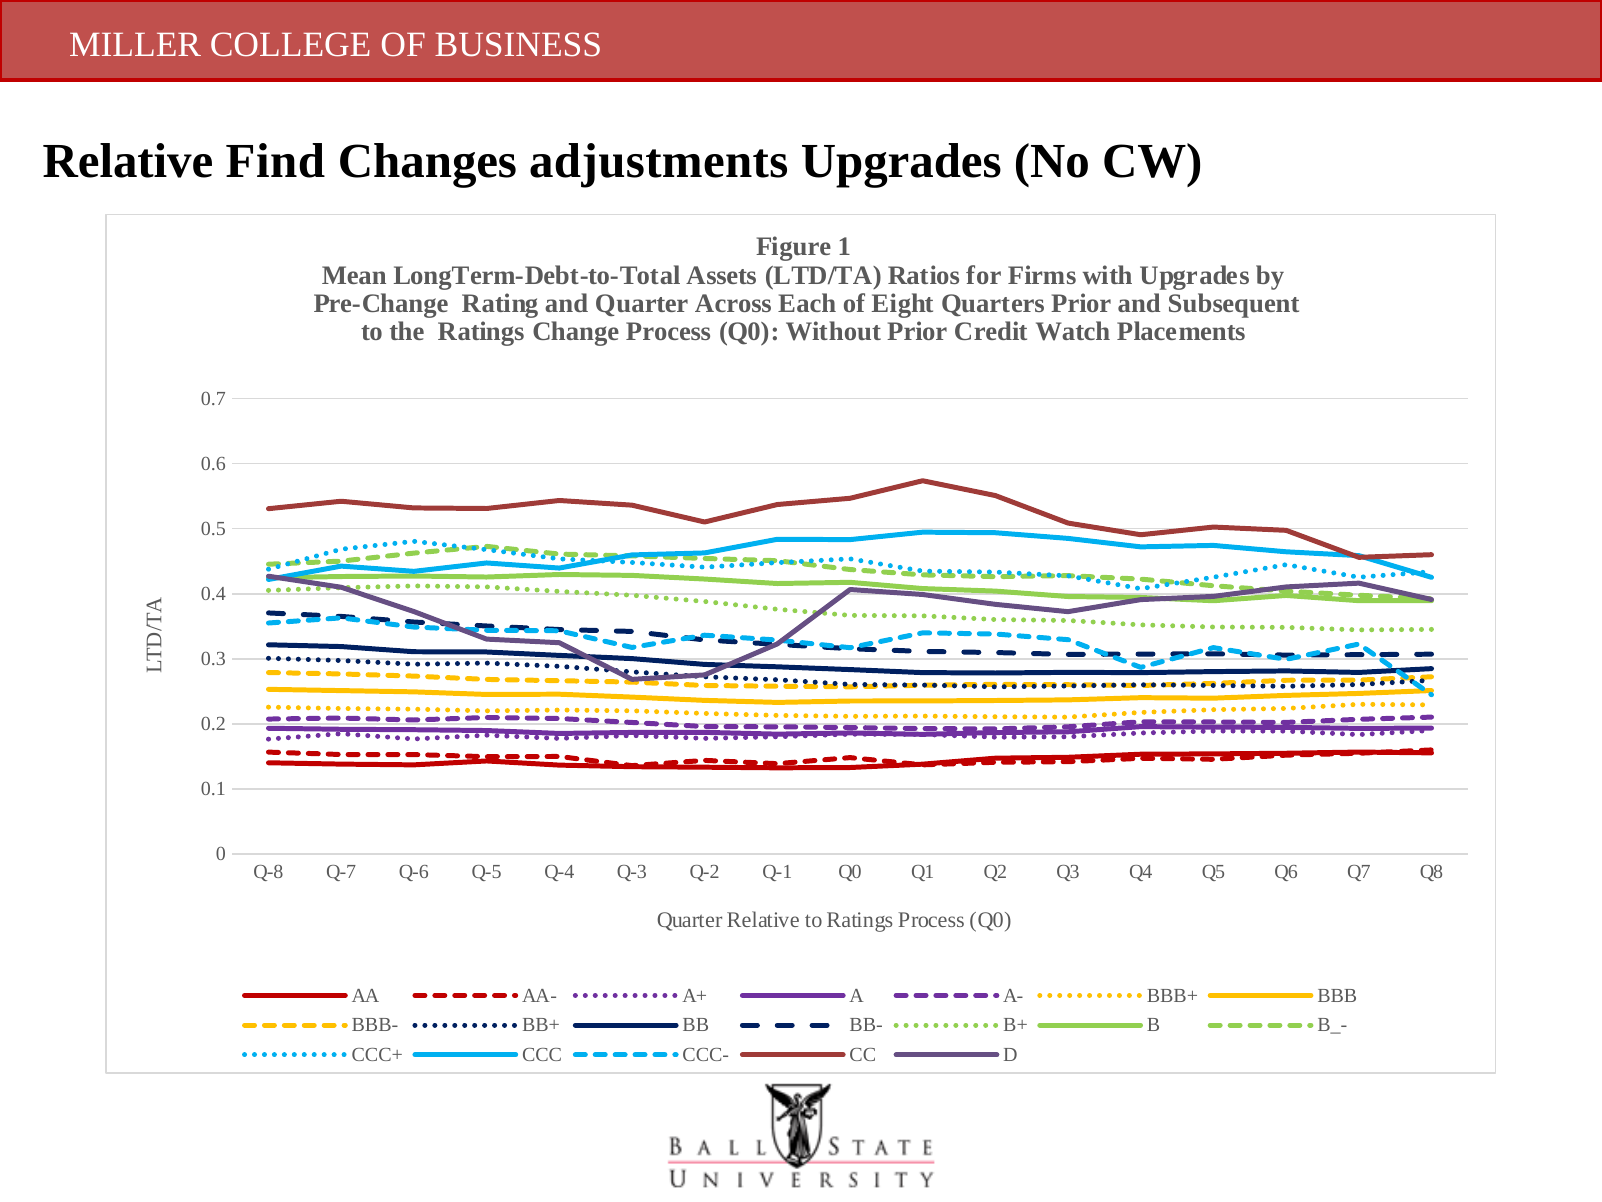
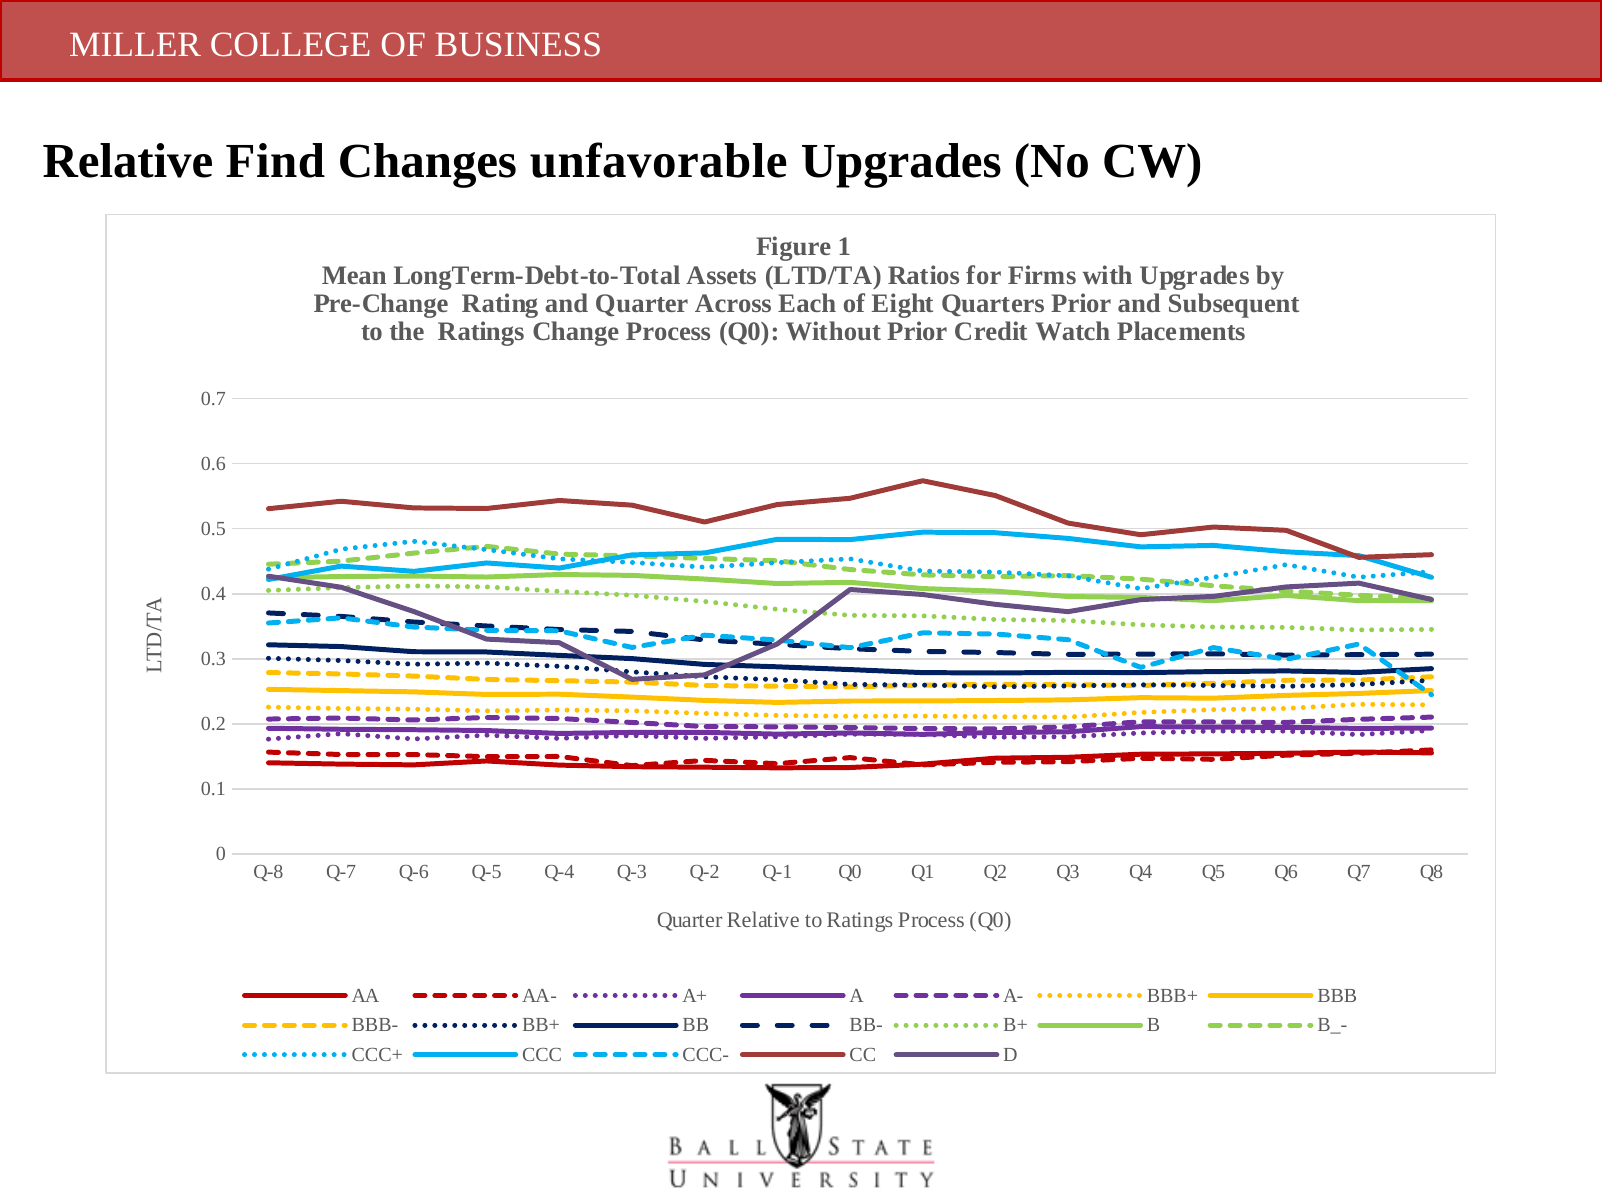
adjustments: adjustments -> unfavorable
